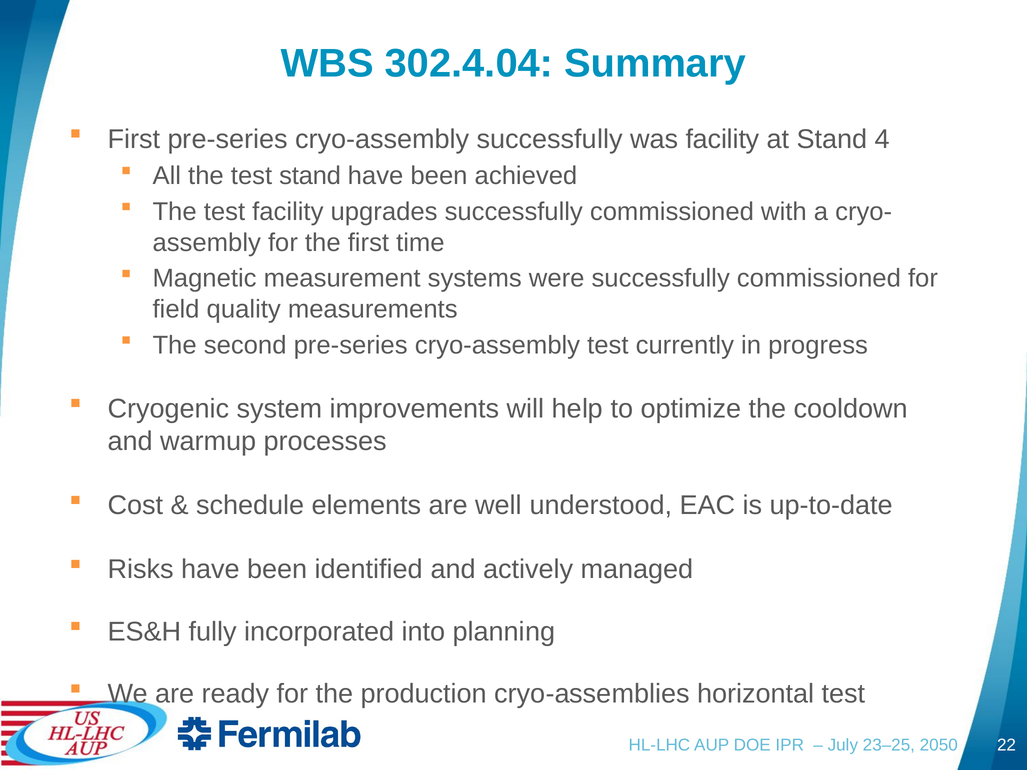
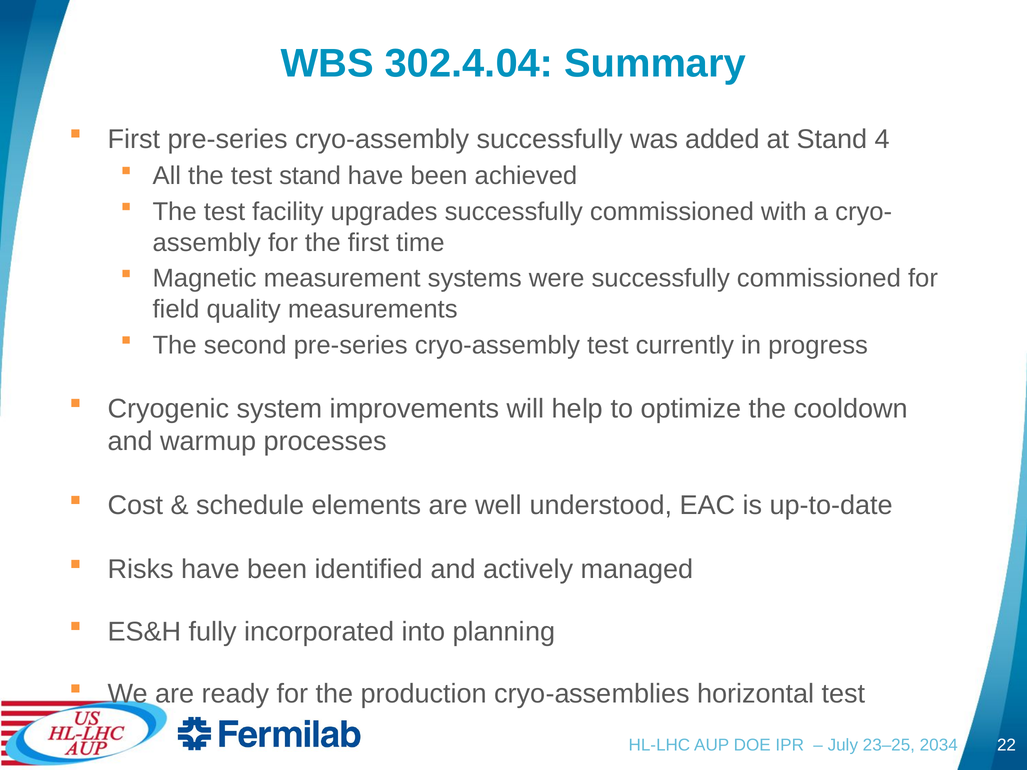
was facility: facility -> added
2050: 2050 -> 2034
